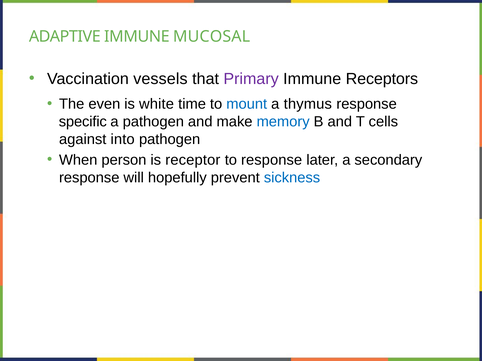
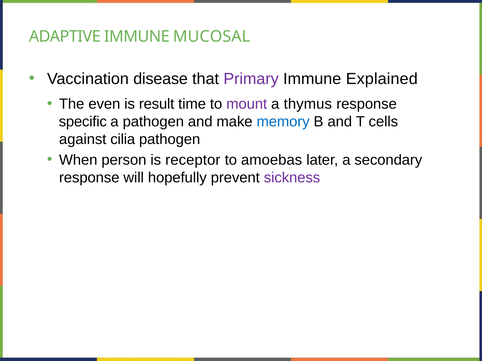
vessels: vessels -> disease
Receptors: Receptors -> Explained
white: white -> result
mount colour: blue -> purple
into: into -> cilia
to response: response -> amoebas
sickness colour: blue -> purple
